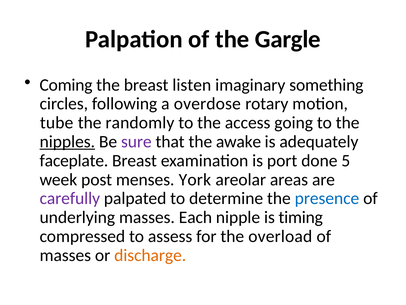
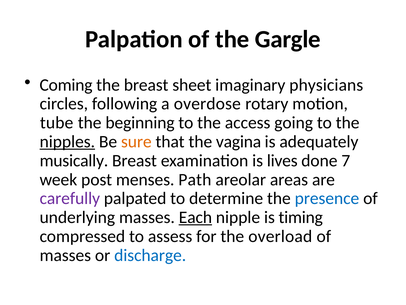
listen: listen -> sheet
something: something -> physicians
randomly: randomly -> beginning
sure colour: purple -> orange
awake: awake -> vagina
faceplate: faceplate -> musically
port: port -> lives
5: 5 -> 7
York: York -> Path
Each underline: none -> present
discharge colour: orange -> blue
